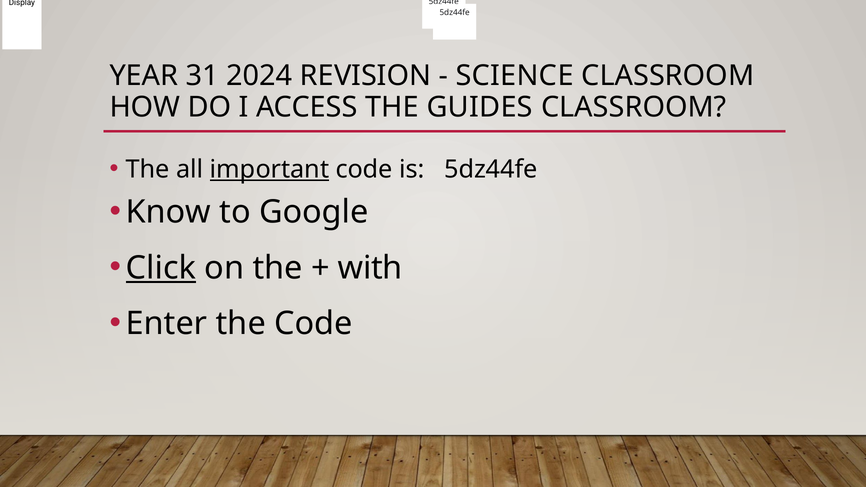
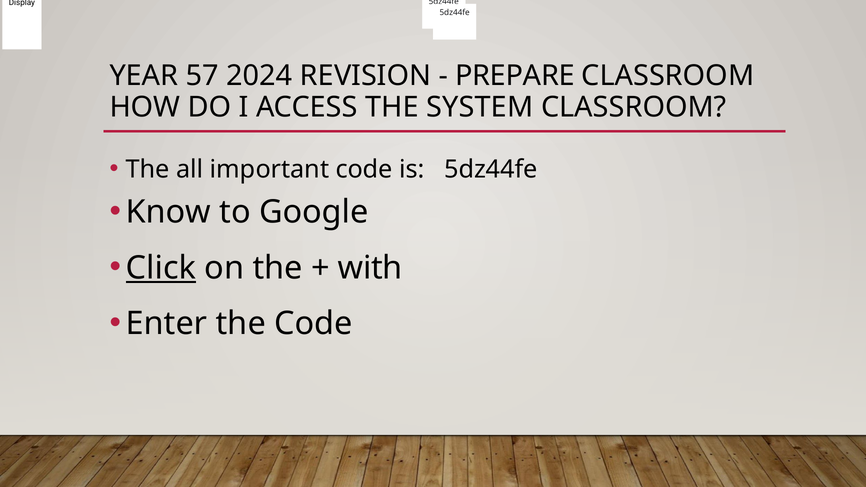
31: 31 -> 57
SCIENCE: SCIENCE -> PREPARE
GUIDES: GUIDES -> SYSTEM
important underline: present -> none
